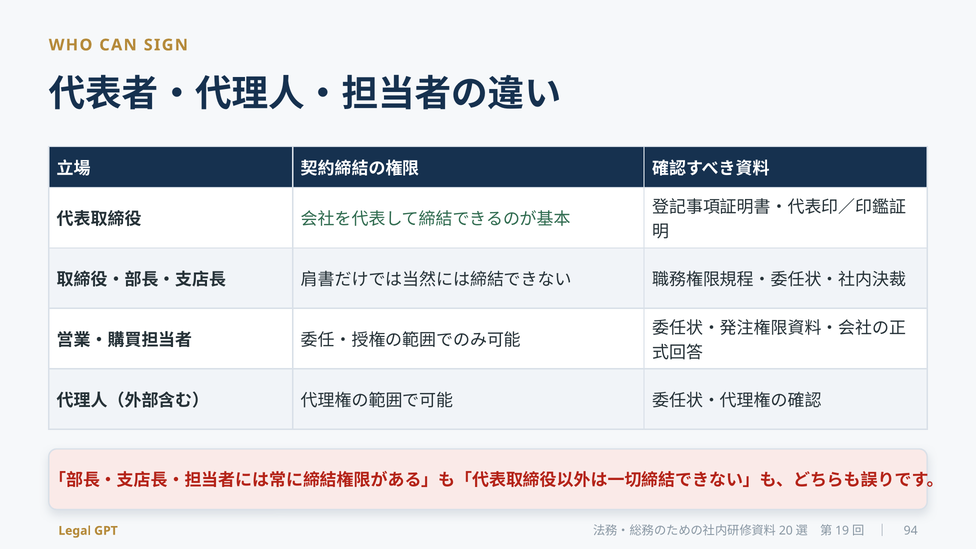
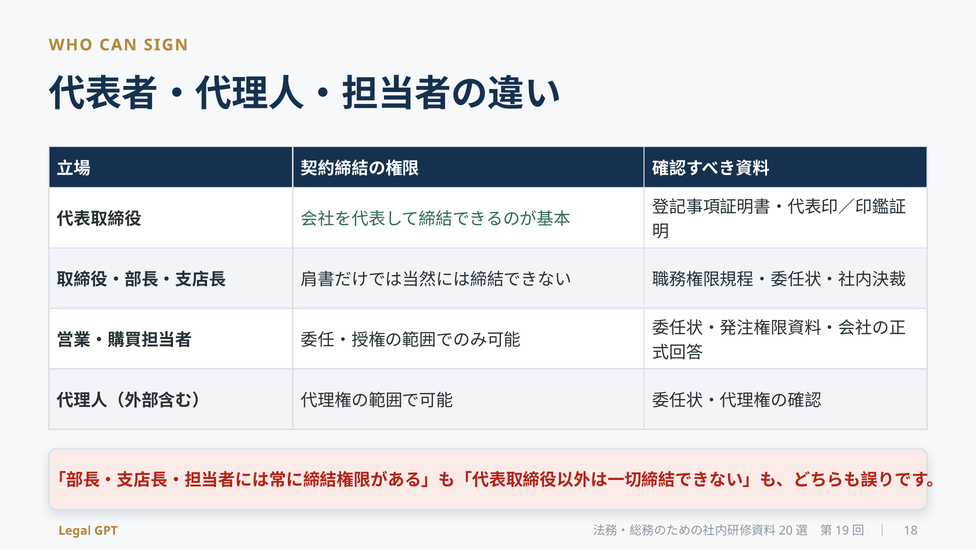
94: 94 -> 18
